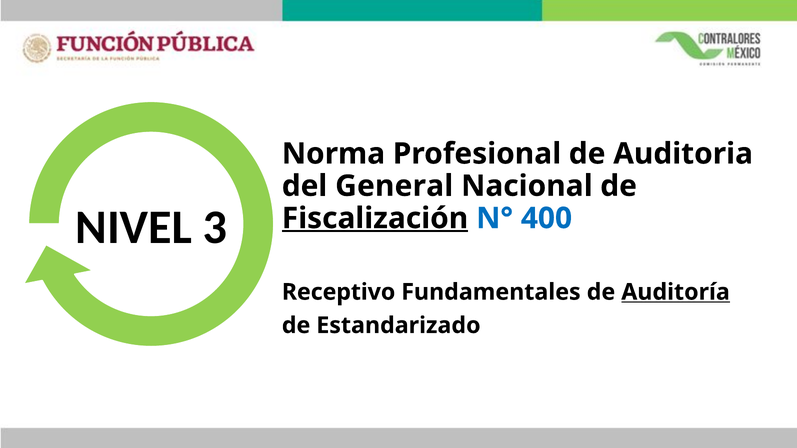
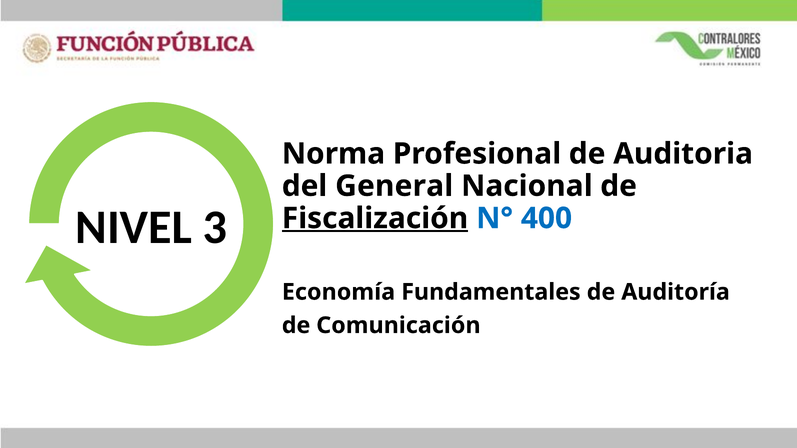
Receptivo: Receptivo -> Economía
Auditoría underline: present -> none
Estandarizado: Estandarizado -> Comunicación
